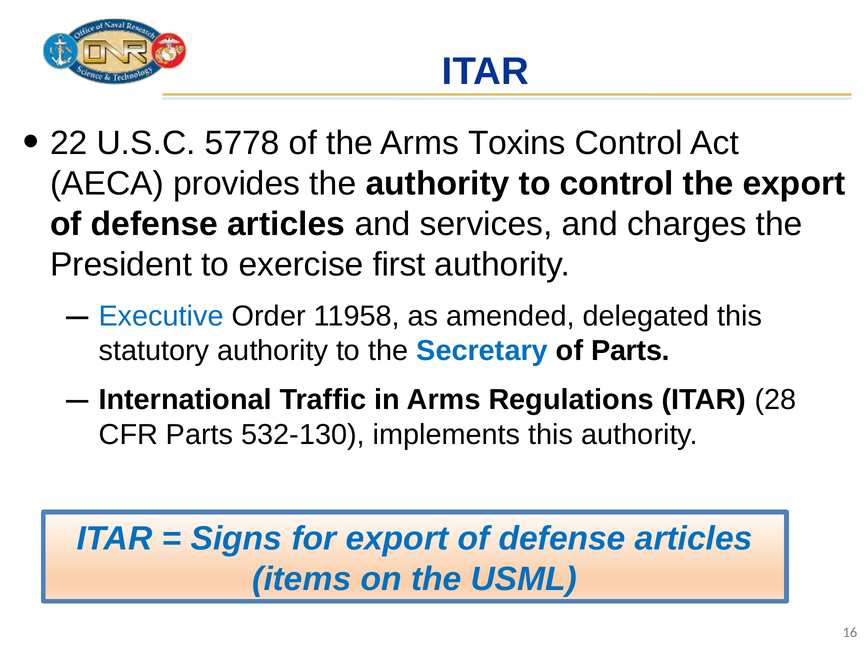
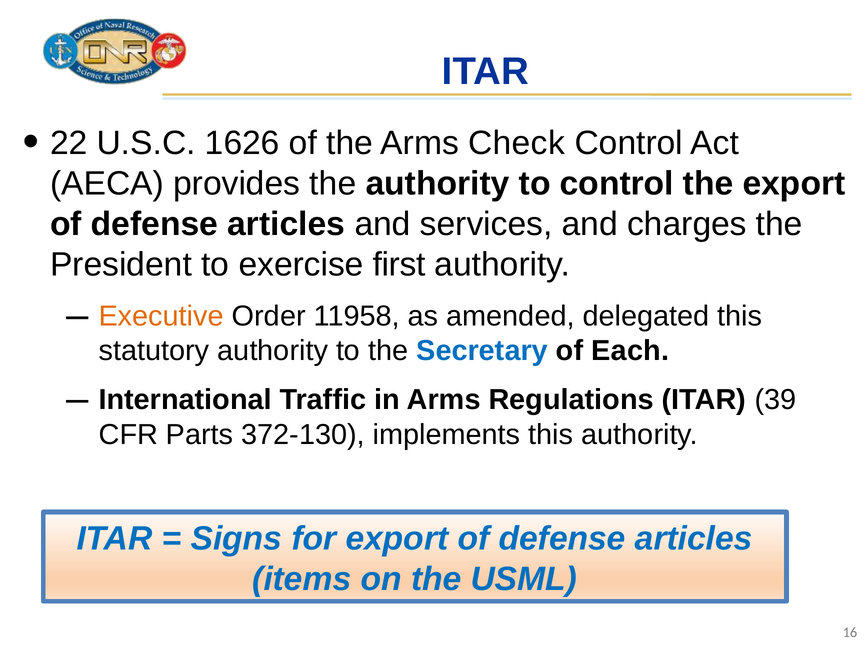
5778: 5778 -> 1626
Toxins: Toxins -> Check
Executive colour: blue -> orange
of Parts: Parts -> Each
28: 28 -> 39
532-130: 532-130 -> 372-130
